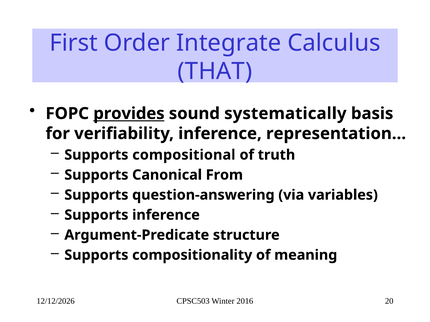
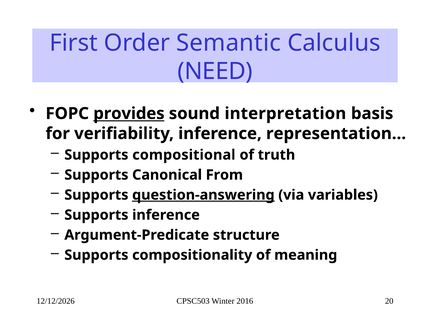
Integrate: Integrate -> Semantic
THAT: THAT -> NEED
systematically: systematically -> interpretation
question-answering underline: none -> present
